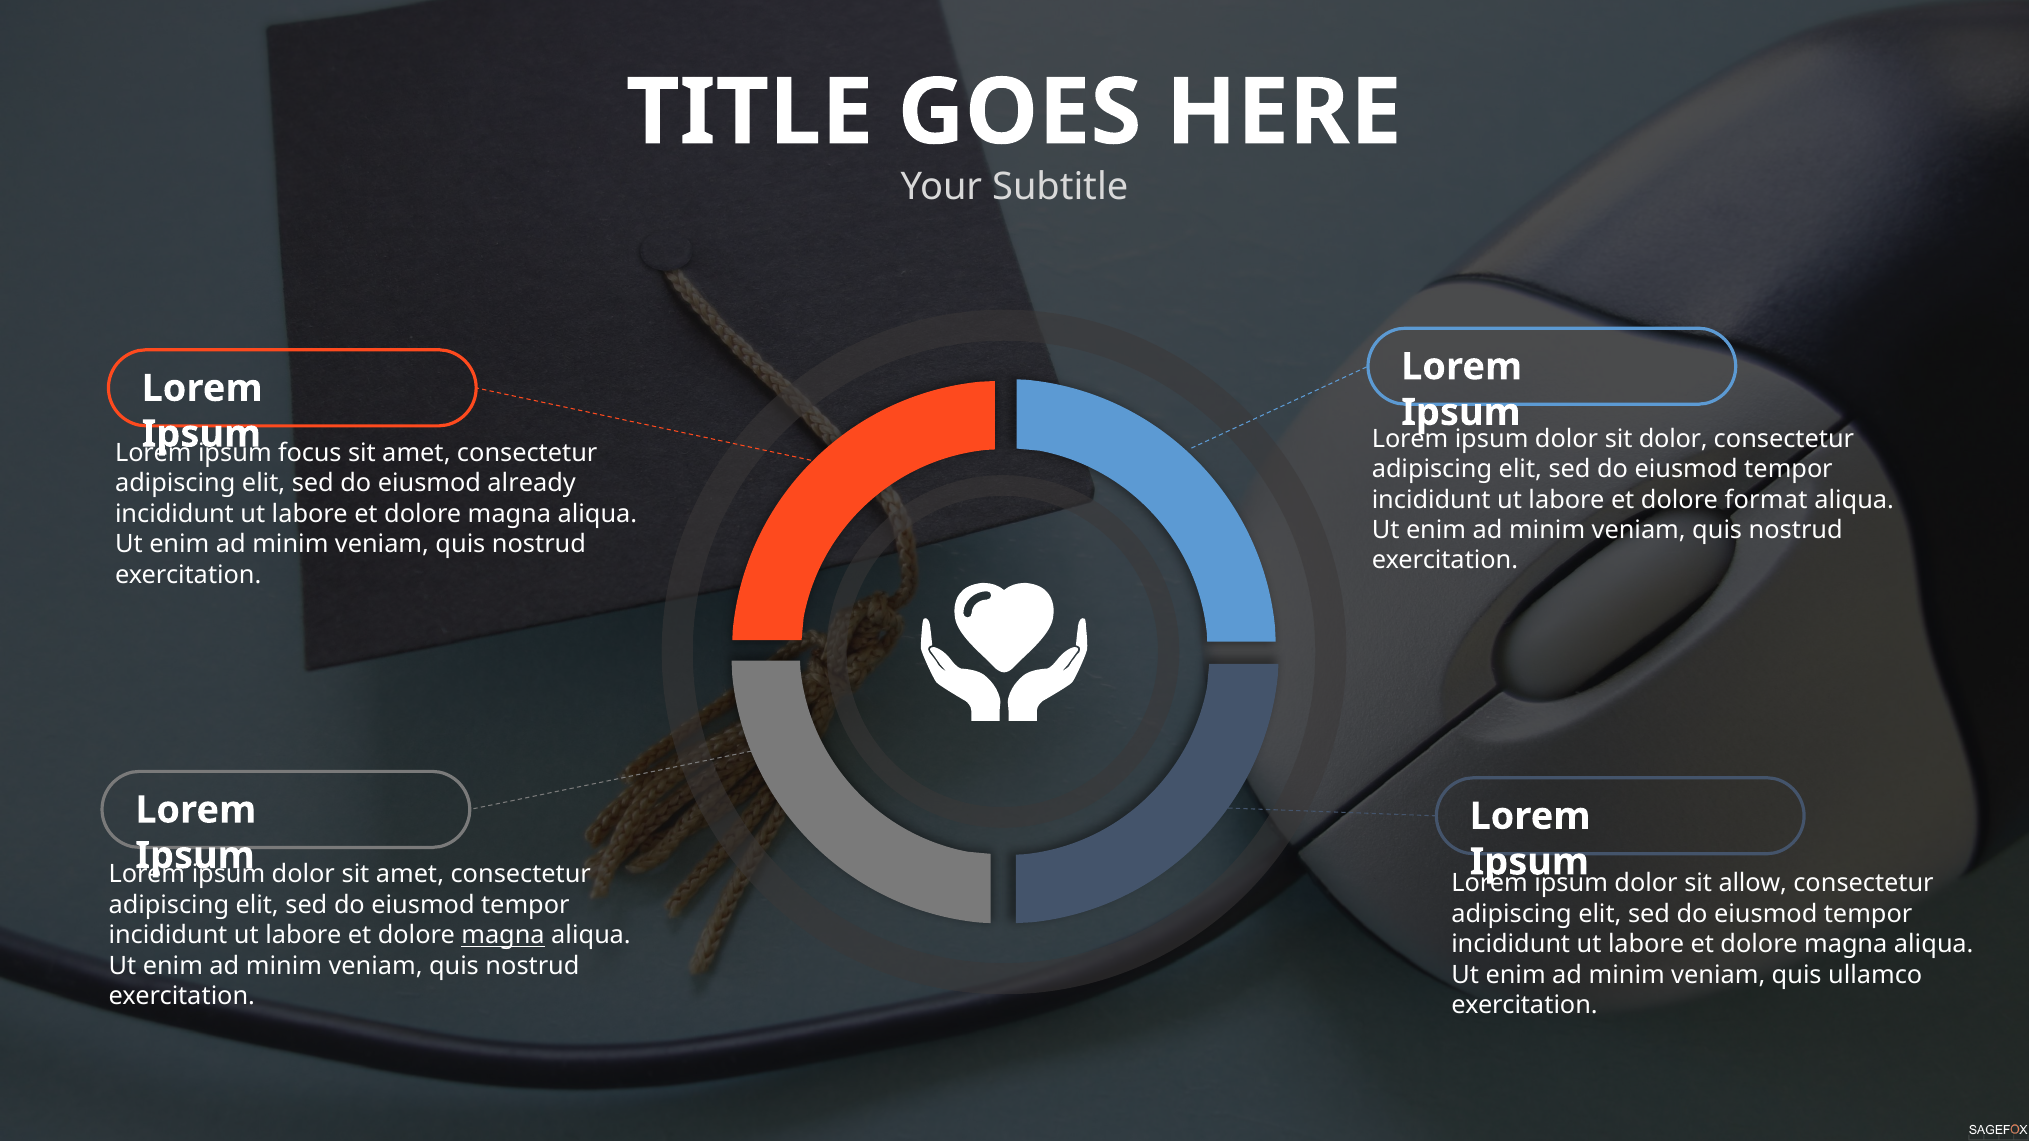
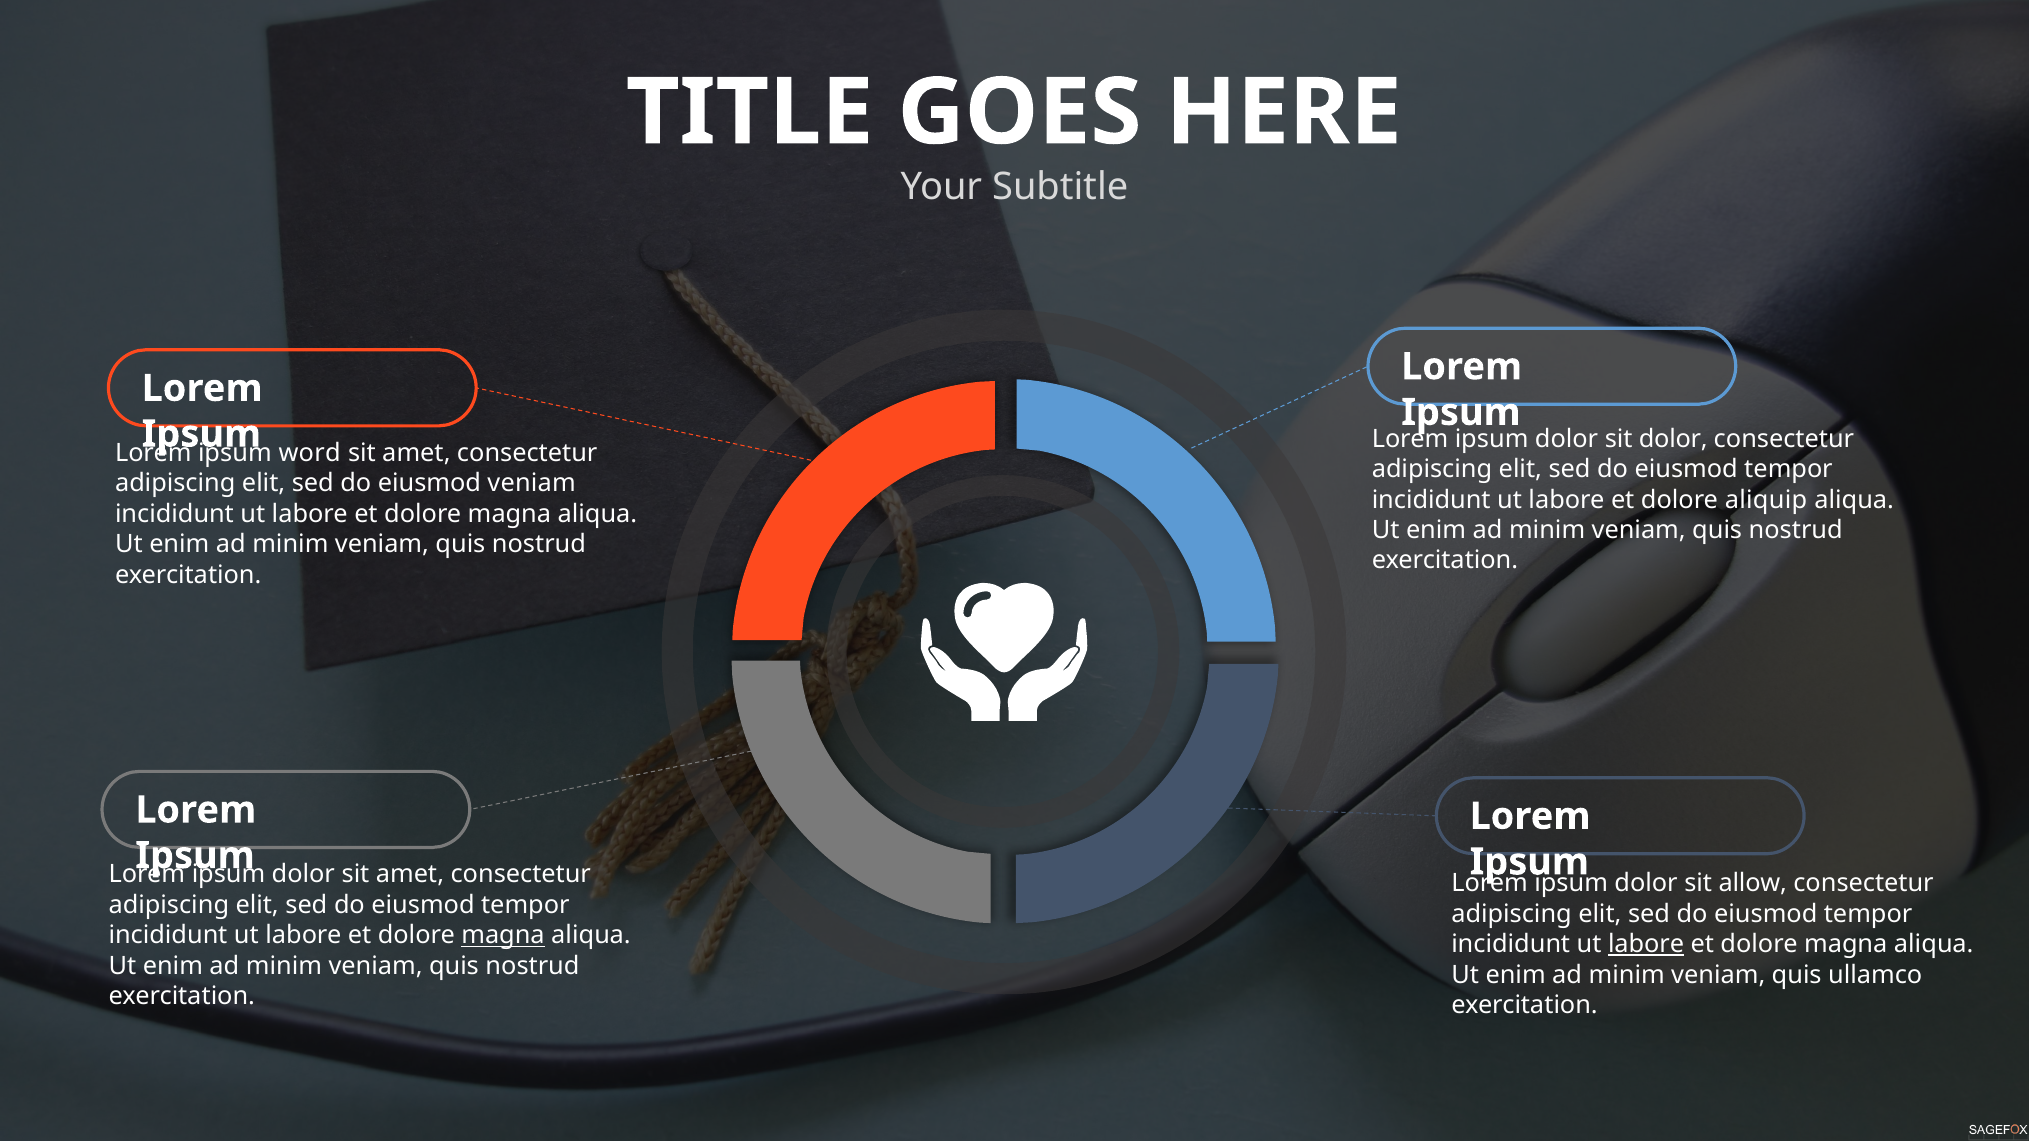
focus: focus -> word
eiusmod already: already -> veniam
format: format -> aliquip
labore at (1646, 945) underline: none -> present
